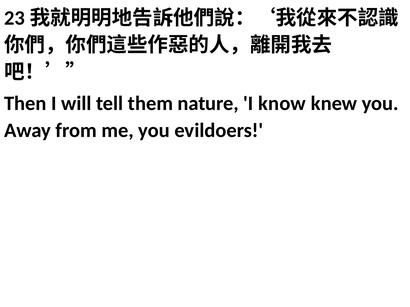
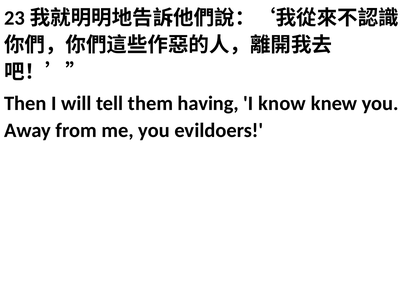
nature: nature -> having
